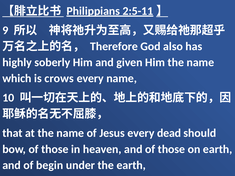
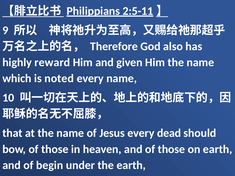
soberly: soberly -> reward
crows: crows -> noted
